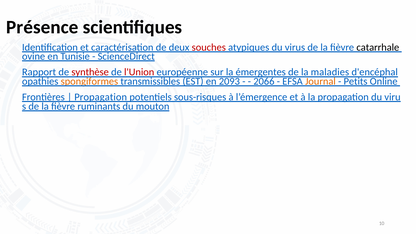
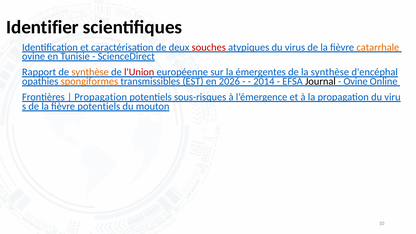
Présence: Présence -> Identifier
catarrhale colour: black -> orange
synthèse at (90, 72) colour: red -> orange
la maladies: maladies -> synthèse
2093: 2093 -> 2026
2066: 2066 -> 2014
Journal colour: orange -> black
Petits at (356, 81): Petits -> Ovine
fièvre ruminants: ruminants -> potentiels
